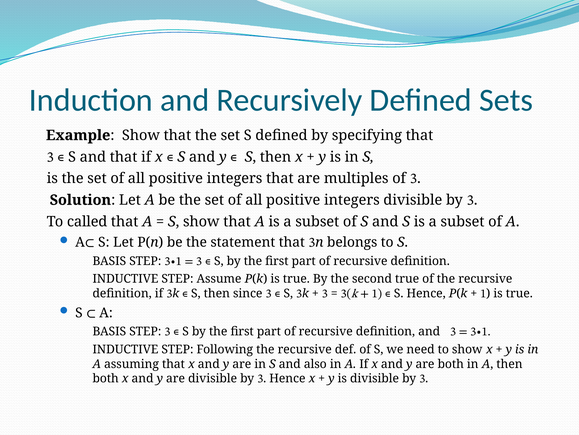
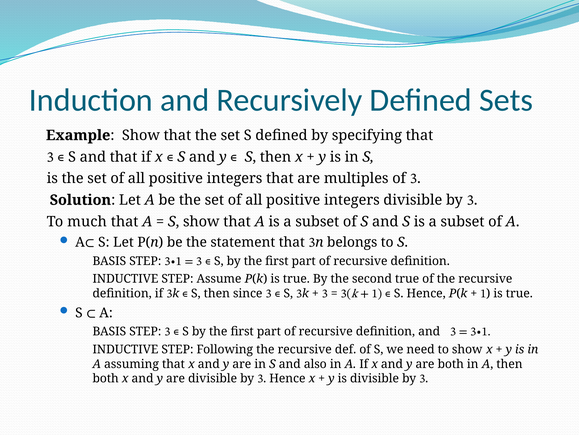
called: called -> much
